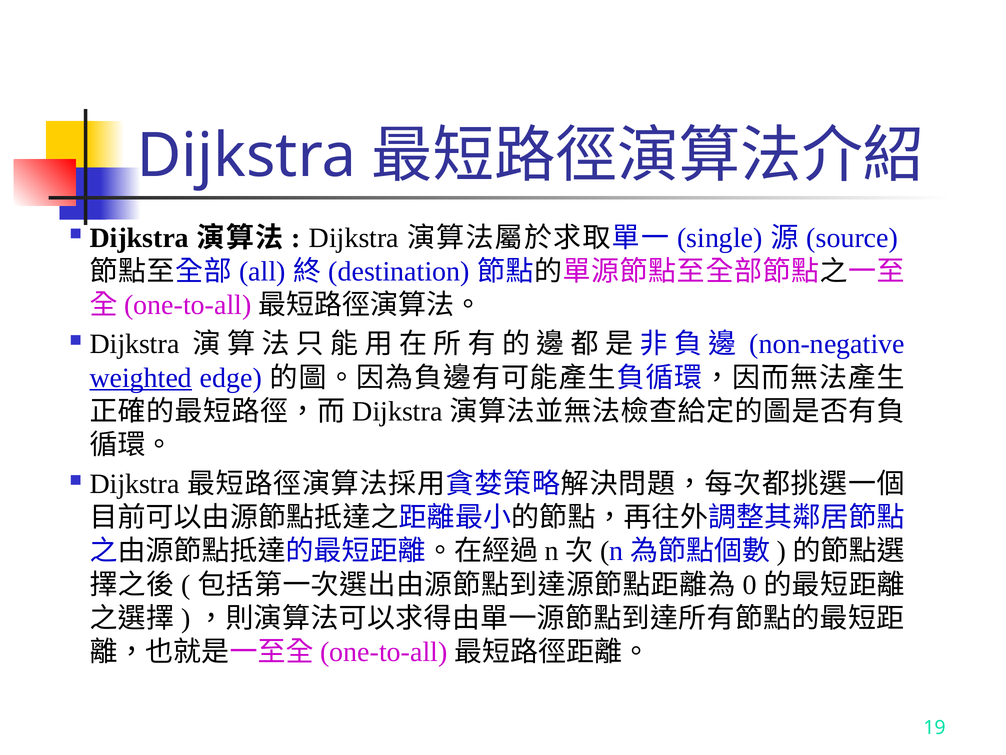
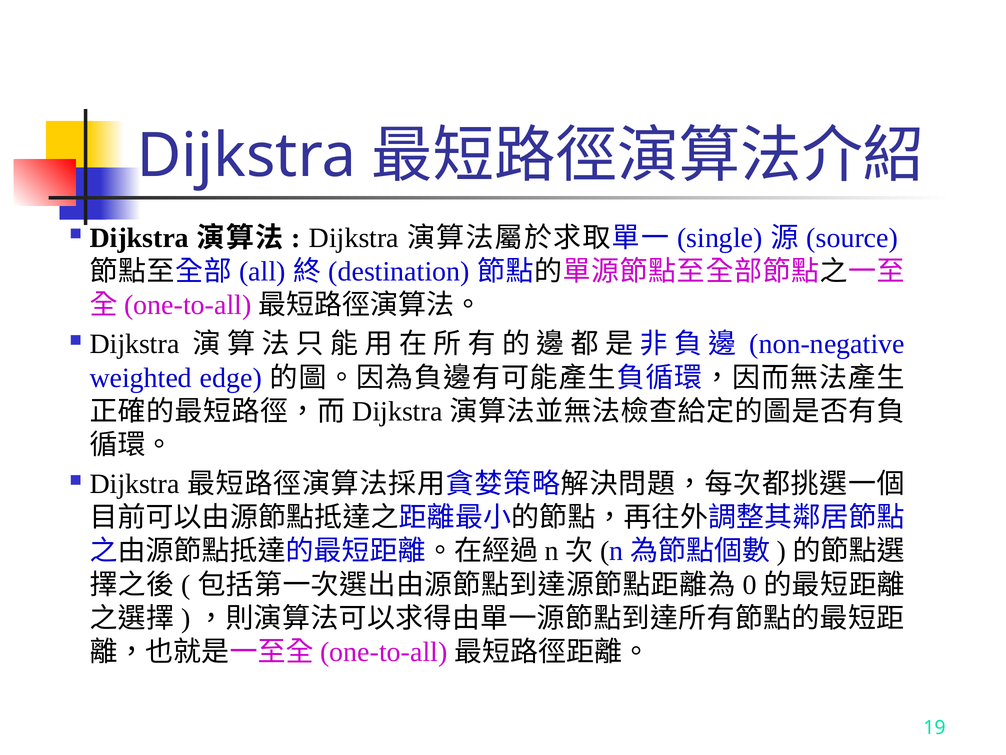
weighted underline: present -> none
